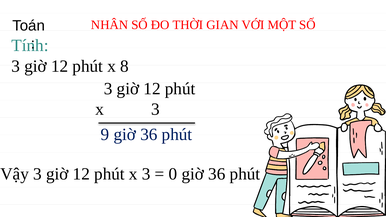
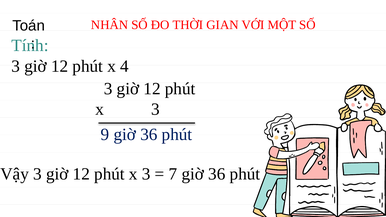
8: 8 -> 4
0: 0 -> 7
